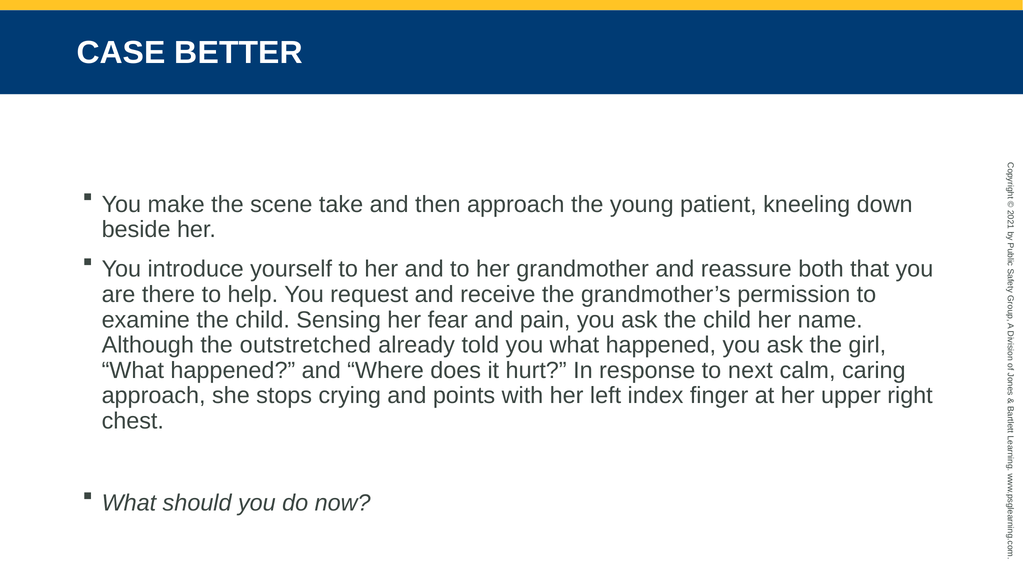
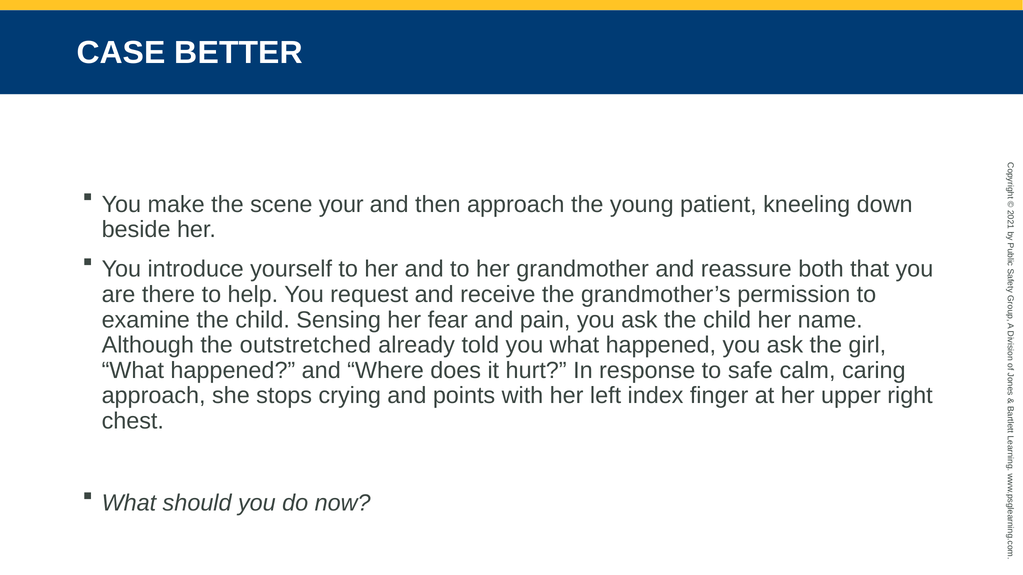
take: take -> your
next: next -> safe
